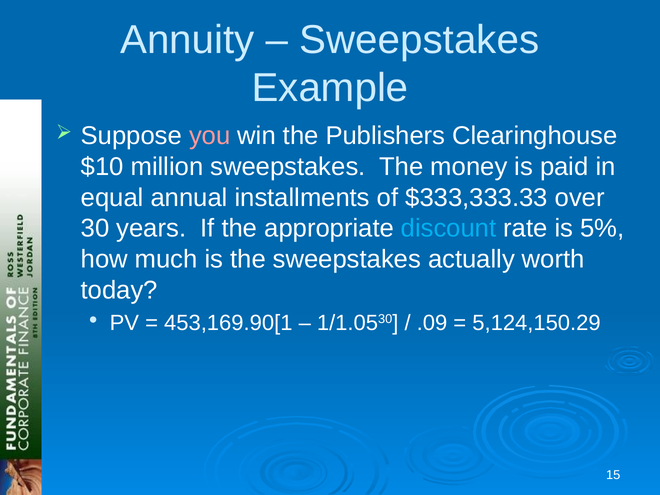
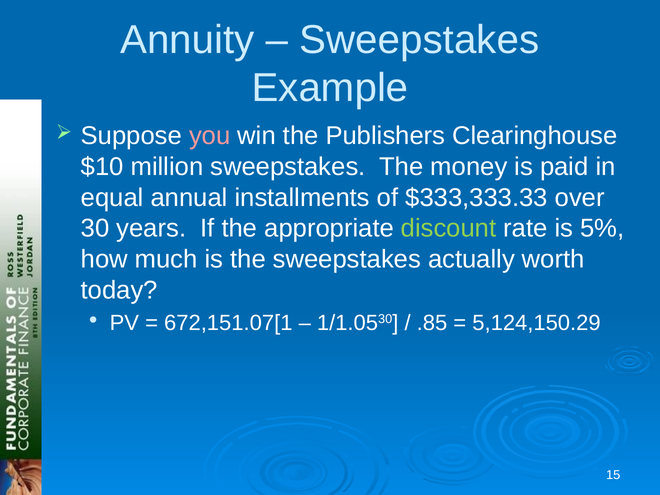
discount colour: light blue -> light green
453,169.90[1: 453,169.90[1 -> 672,151.07[1
.09: .09 -> .85
